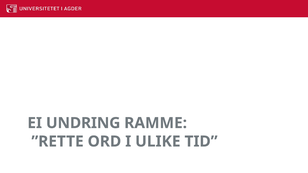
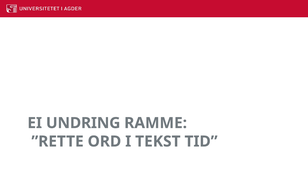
ULIKE: ULIKE -> TEKST
